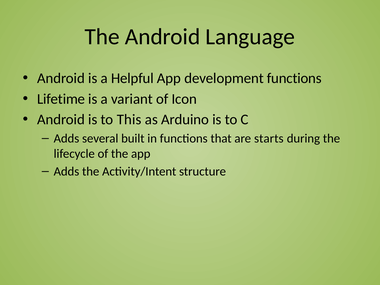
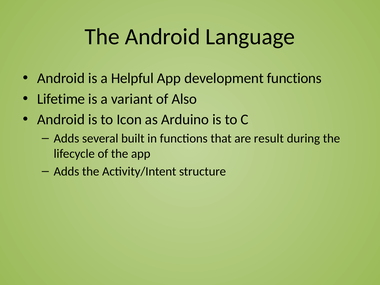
Icon: Icon -> Also
This: This -> Icon
starts: starts -> result
